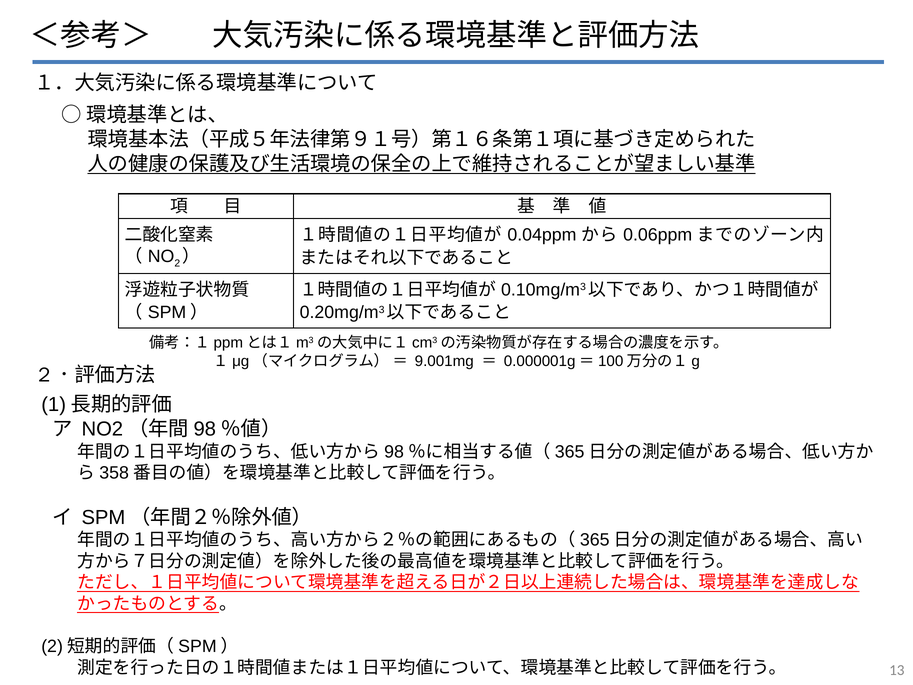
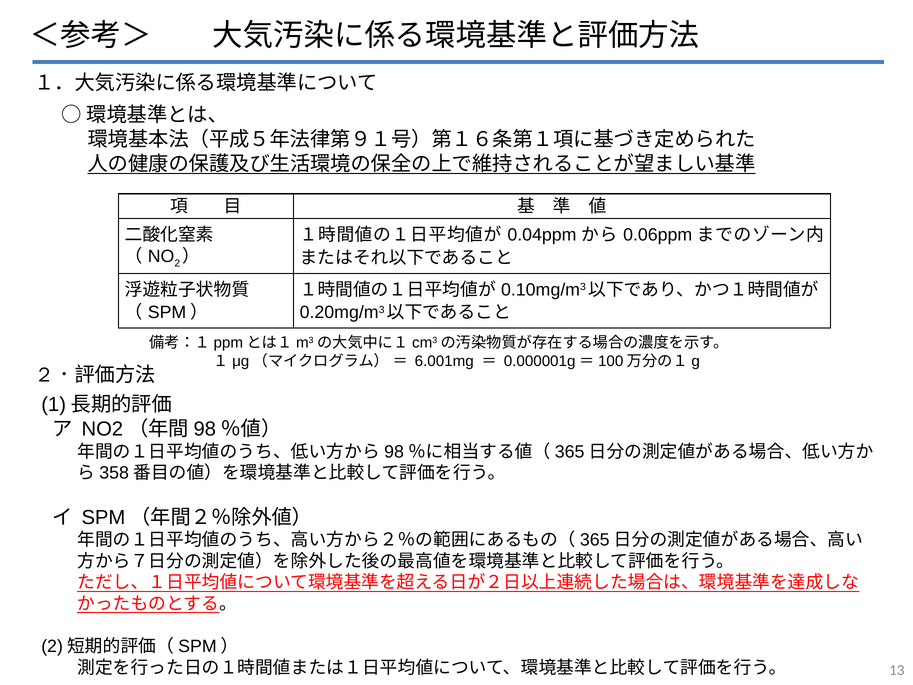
9.001mg: 9.001mg -> 6.001mg
